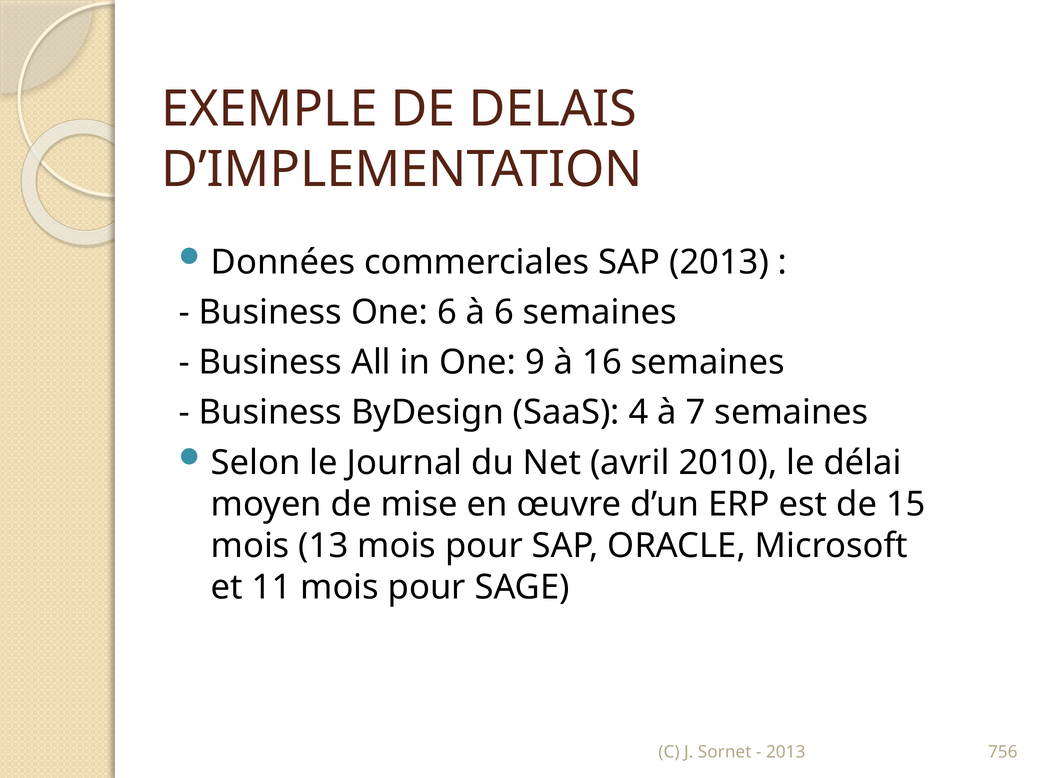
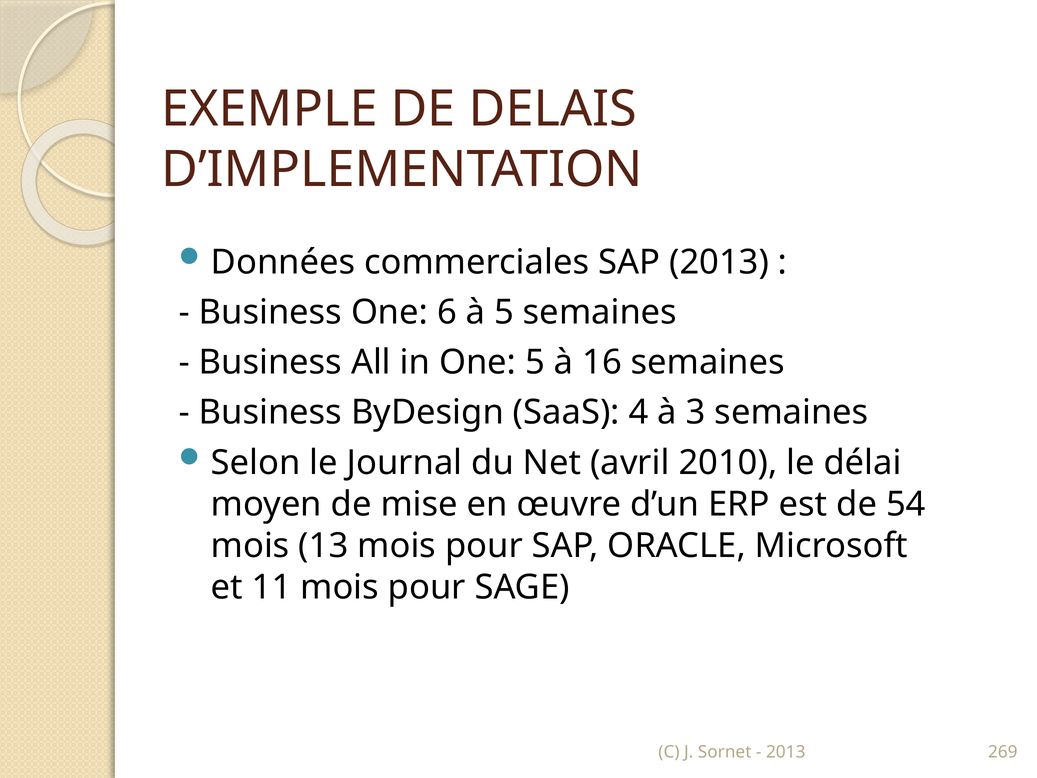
à 6: 6 -> 5
One 9: 9 -> 5
7: 7 -> 3
15: 15 -> 54
756: 756 -> 269
